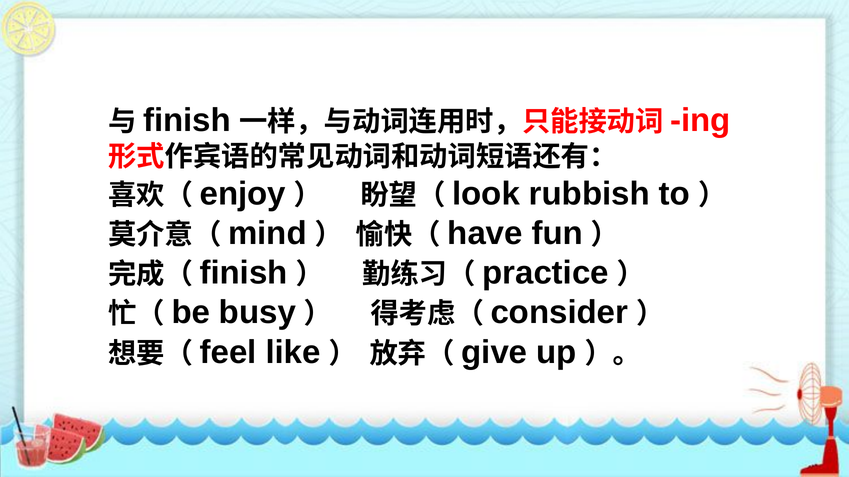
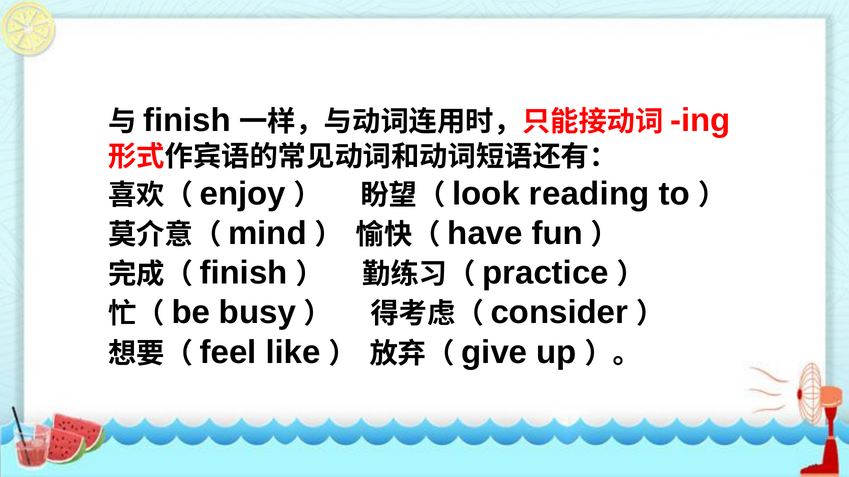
rubbish: rubbish -> reading
